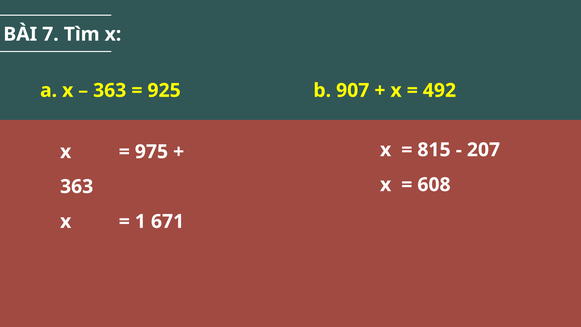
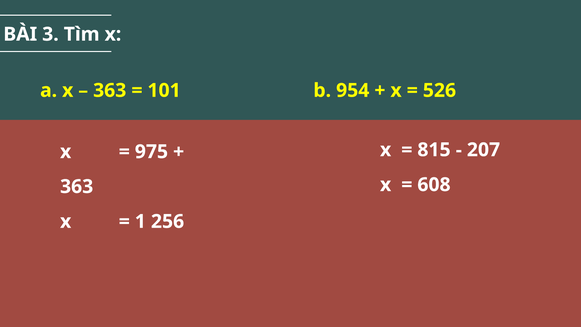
7: 7 -> 3
925: 925 -> 101
907: 907 -> 954
492: 492 -> 526
671: 671 -> 256
